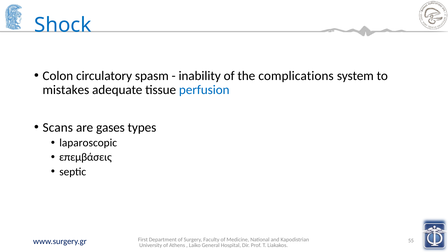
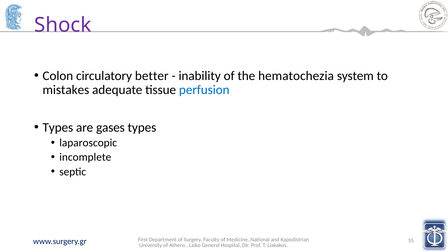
Shock colour: blue -> purple
spasm: spasm -> better
complications: complications -> hematochezia
Scans at (58, 127): Scans -> Types
επεμβάσεις: επεμβάσεις -> incomplete
